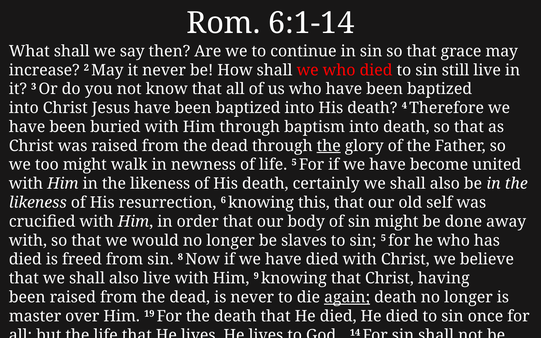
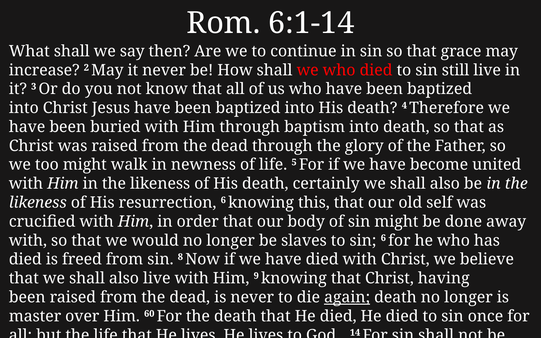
the at (329, 146) underline: present -> none
sin 5: 5 -> 6
19: 19 -> 60
